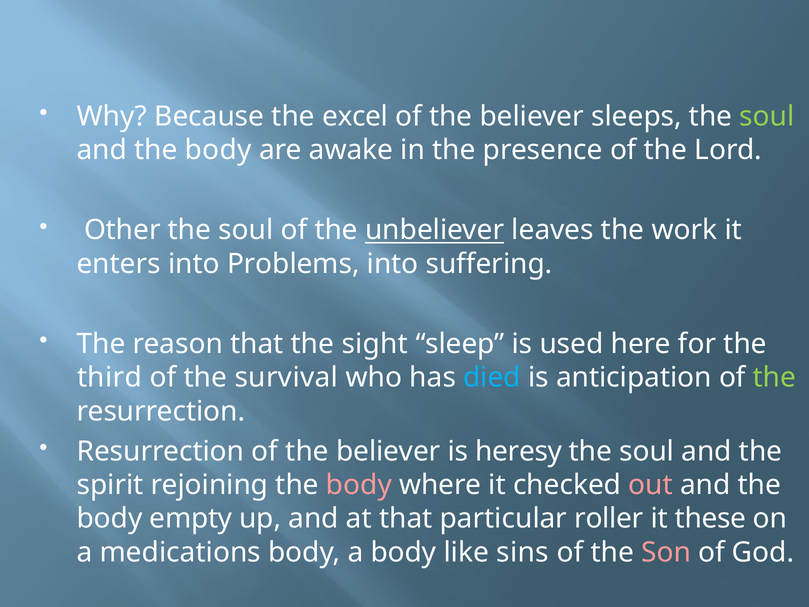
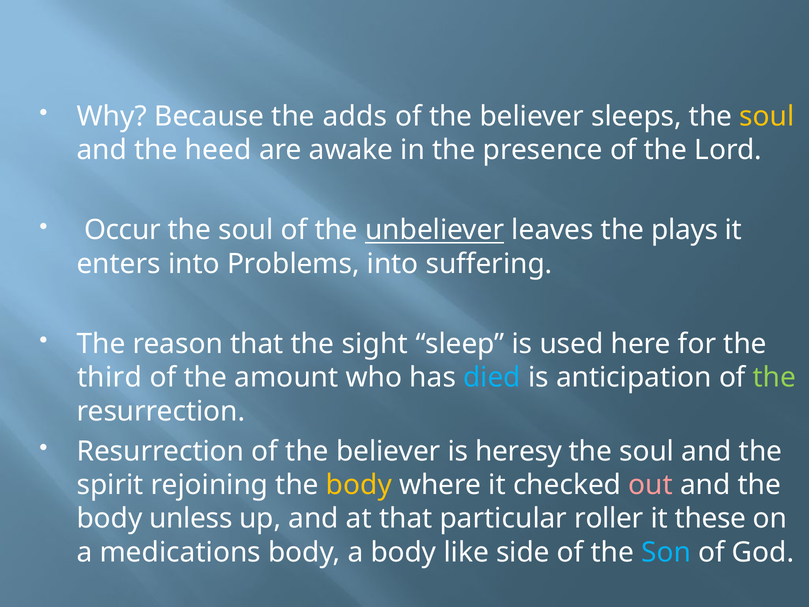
excel: excel -> adds
soul at (767, 116) colour: light green -> yellow
body at (218, 150): body -> heed
Other: Other -> Occur
work: work -> plays
survival: survival -> amount
body at (359, 485) colour: pink -> yellow
empty: empty -> unless
sins: sins -> side
Son colour: pink -> light blue
